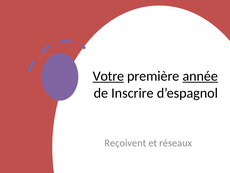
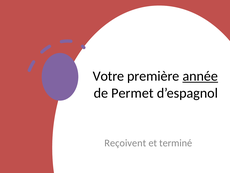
Votre underline: present -> none
Inscrire: Inscrire -> Permet
réseaux: réseaux -> terminé
